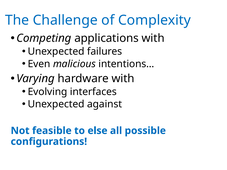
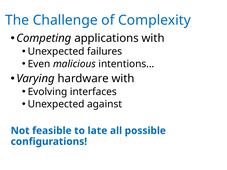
else: else -> late
